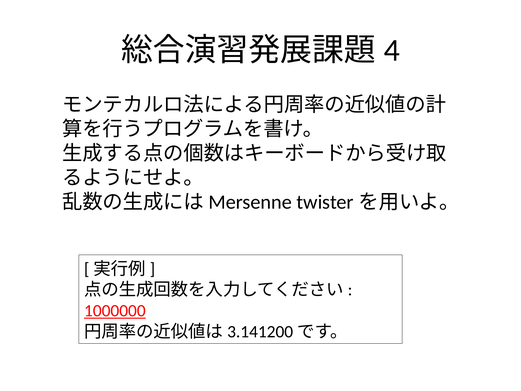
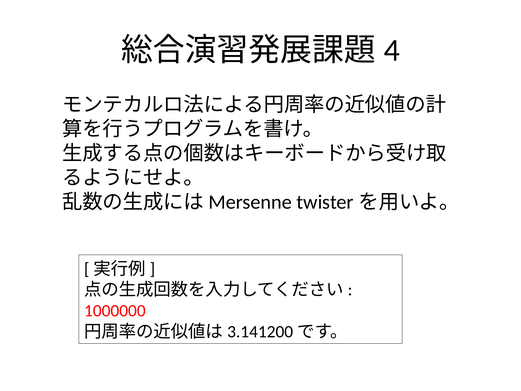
1000000 underline: present -> none
